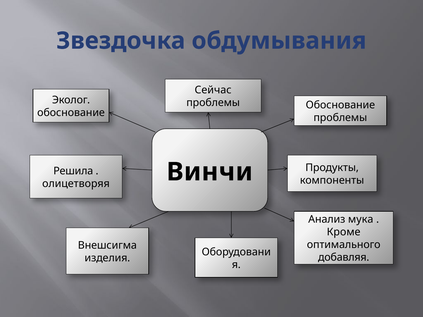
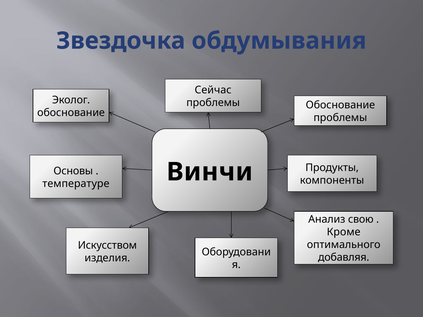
Решила: Решила -> Основы
олицетворяя: олицетворяя -> температуре
мука: мука -> свою
Внешсигма: Внешсигма -> Искусством
